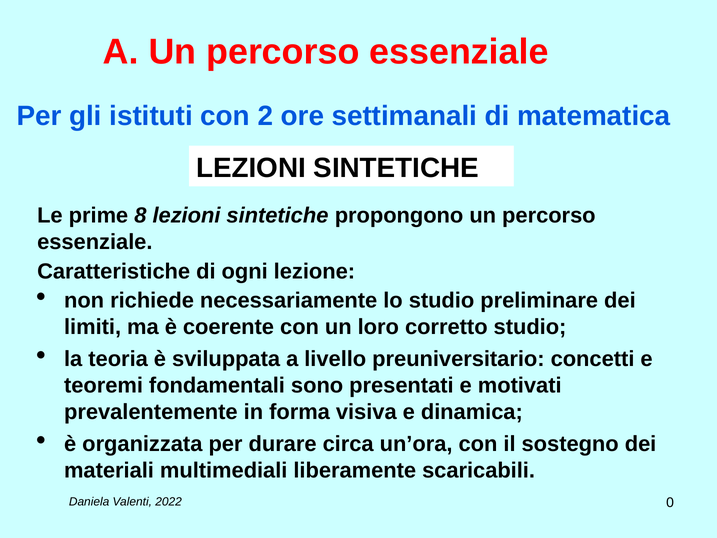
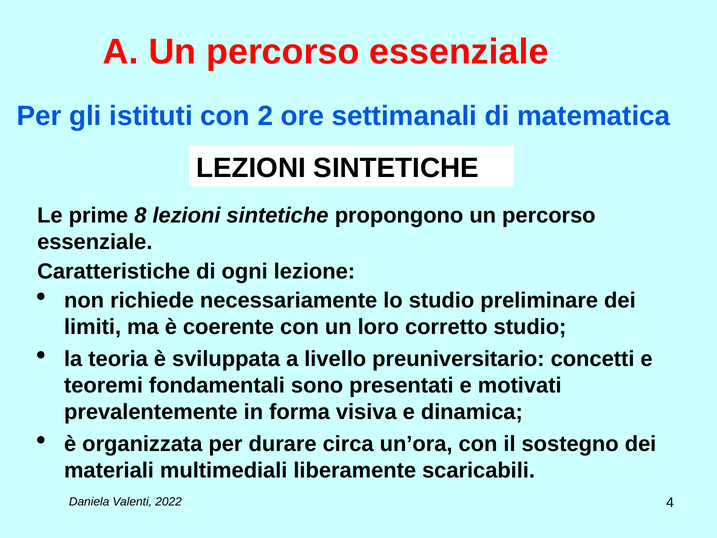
0: 0 -> 4
